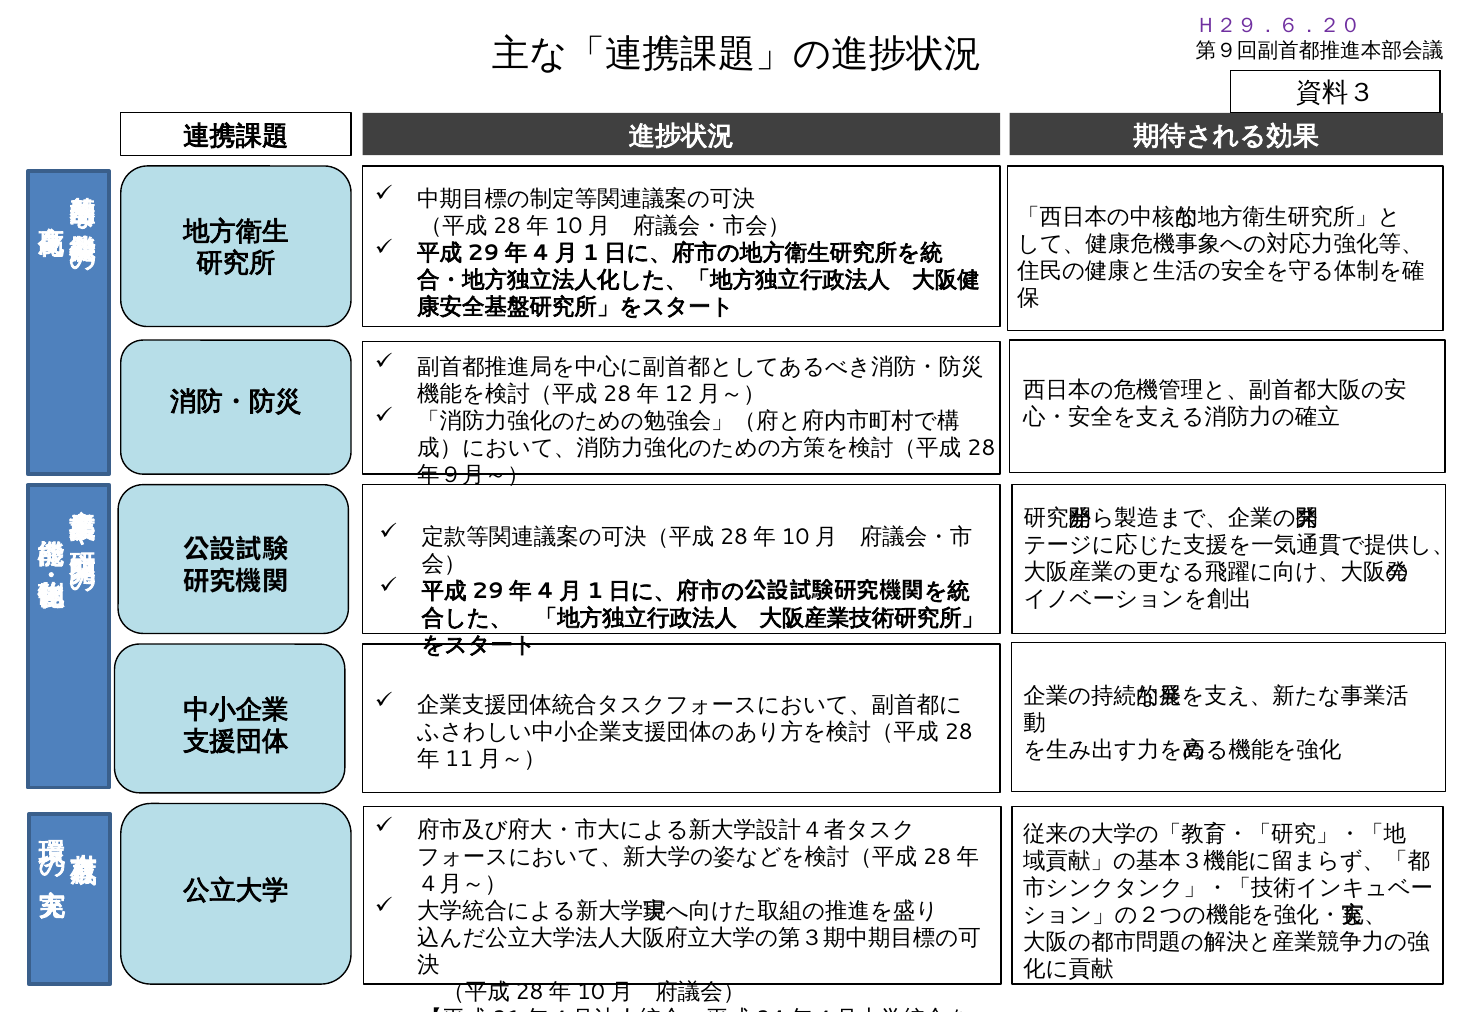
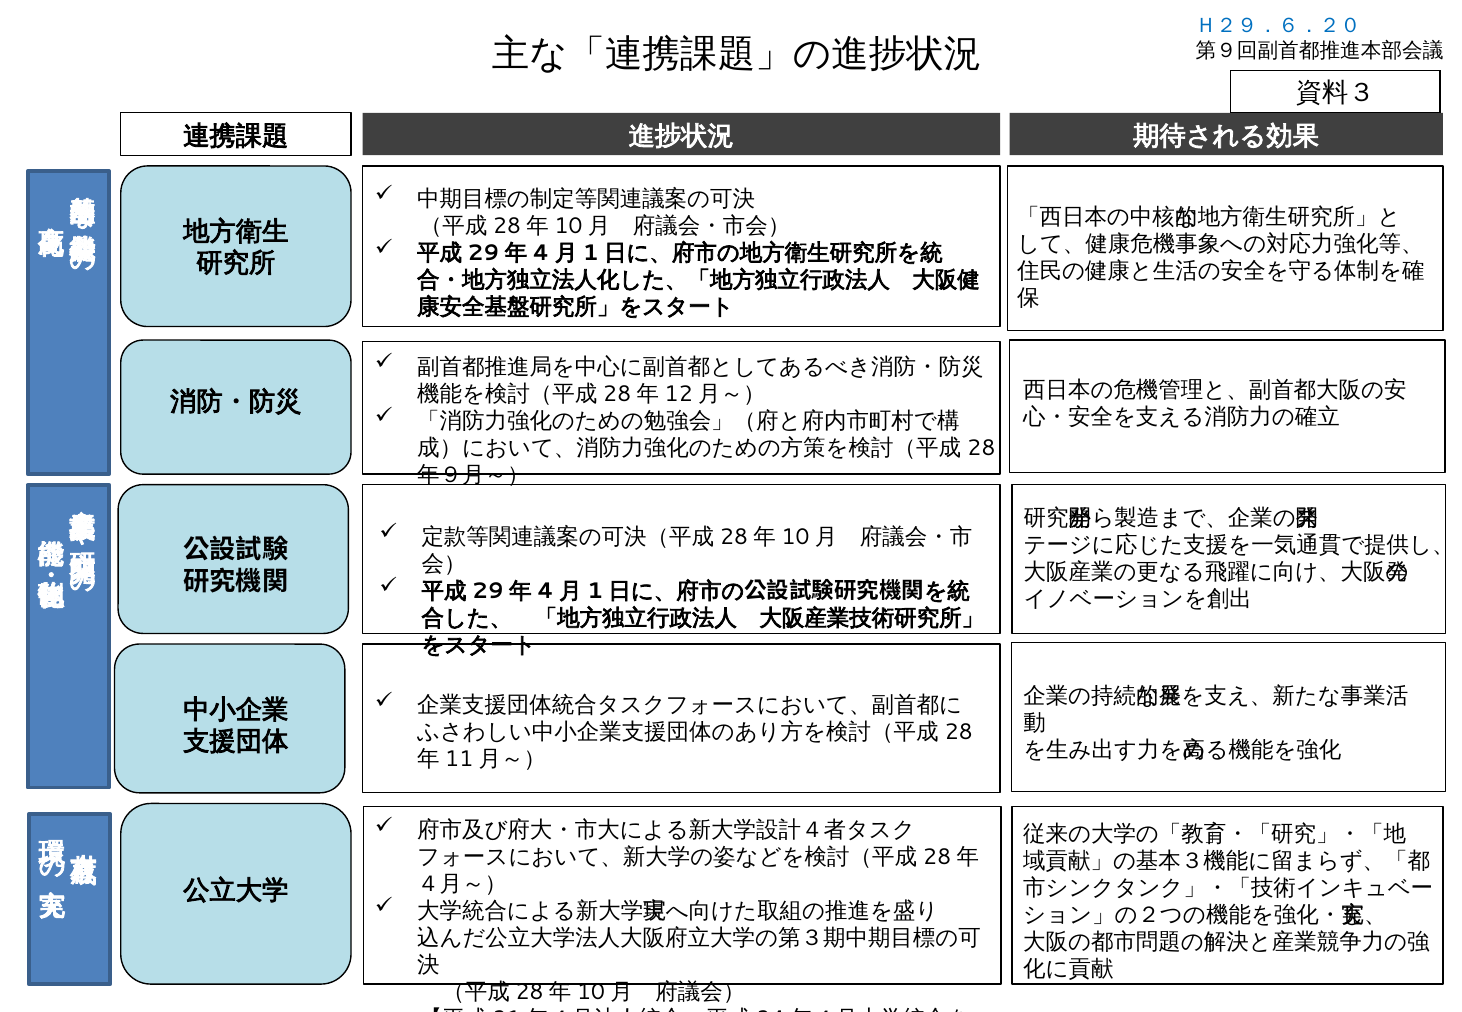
Ｈ２９．６．２０ colour: purple -> blue
